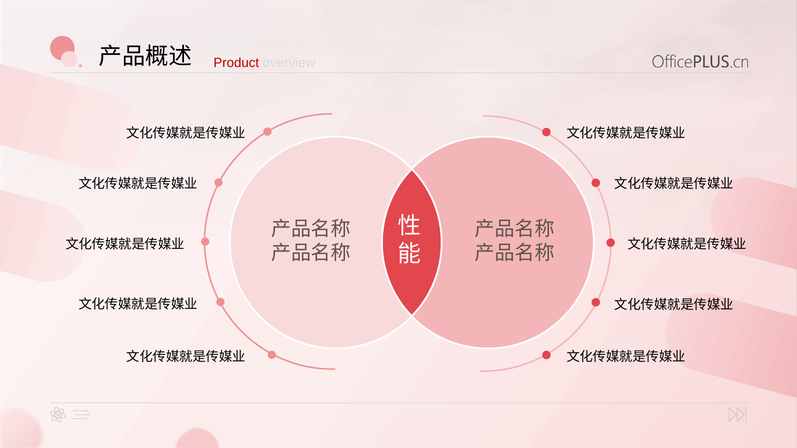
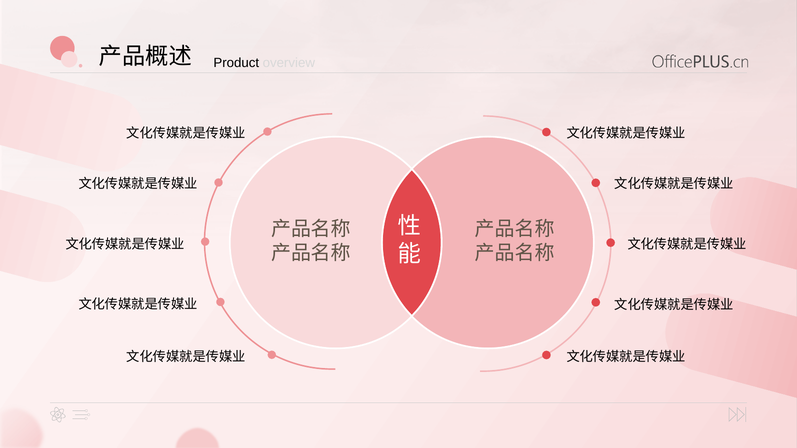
Product colour: red -> black
